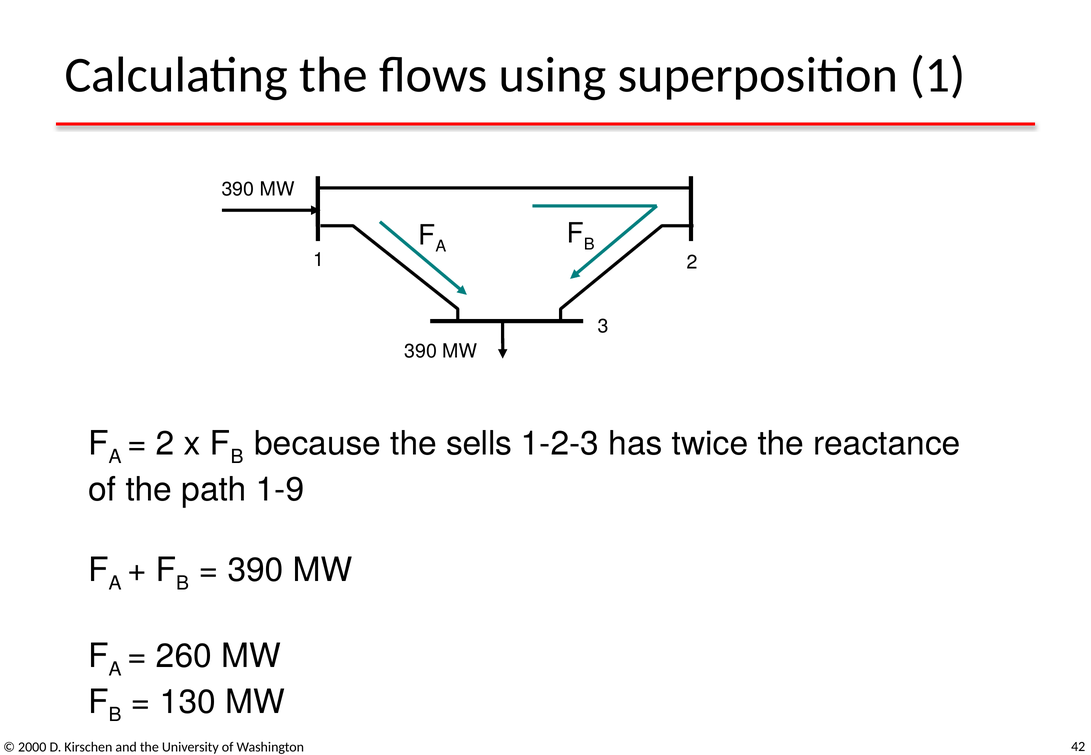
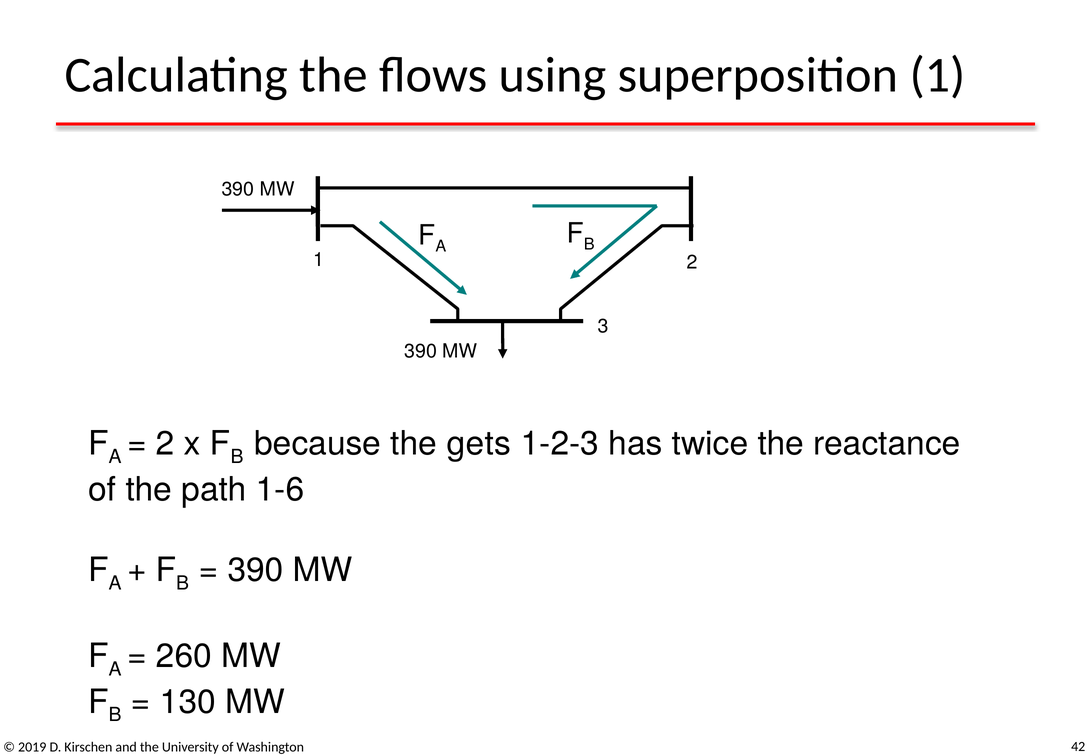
sells: sells -> gets
1-9: 1-9 -> 1-6
2000: 2000 -> 2019
